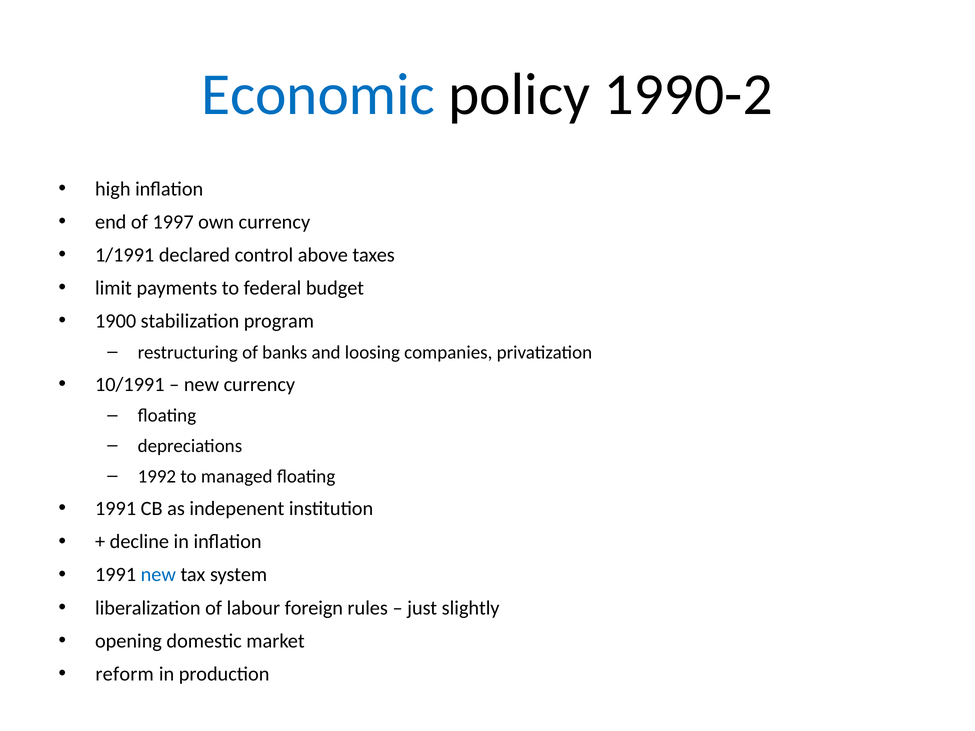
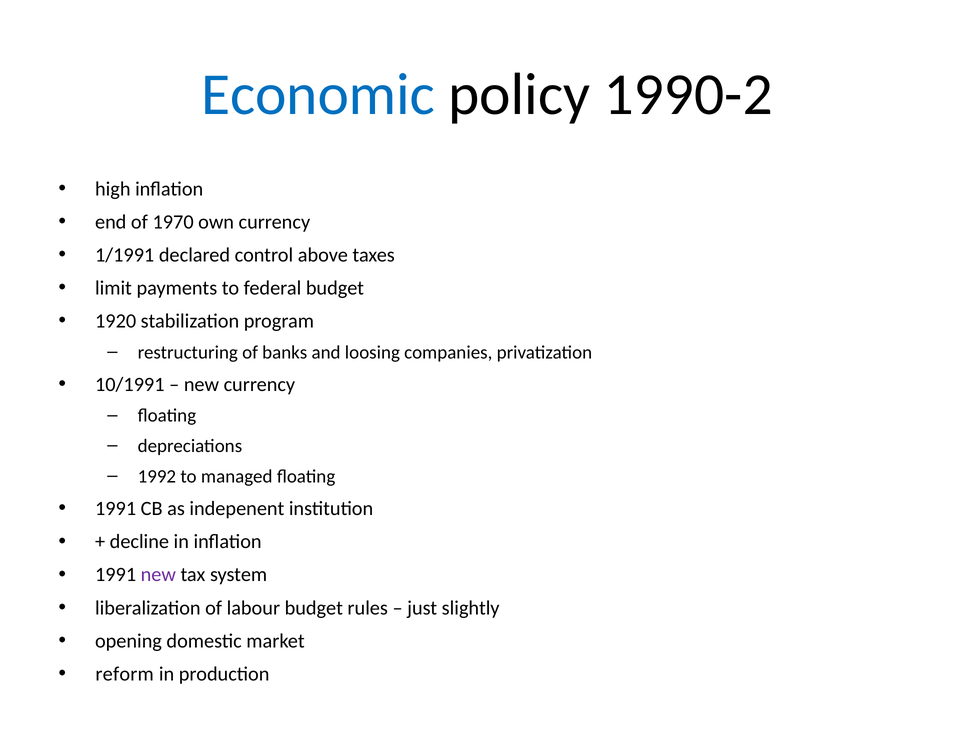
1997: 1997 -> 1970
1900: 1900 -> 1920
new at (158, 575) colour: blue -> purple
labour foreign: foreign -> budget
